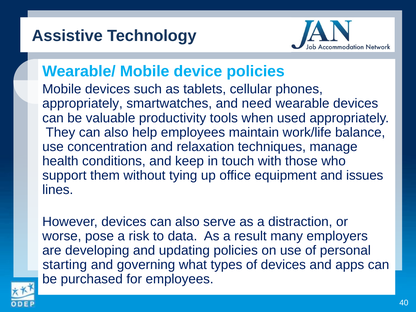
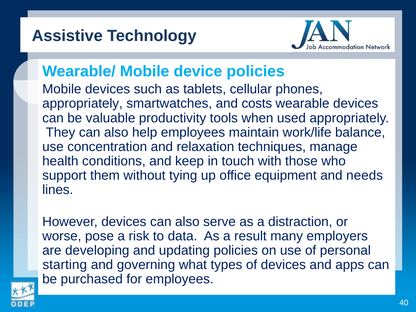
need: need -> costs
issues: issues -> needs
